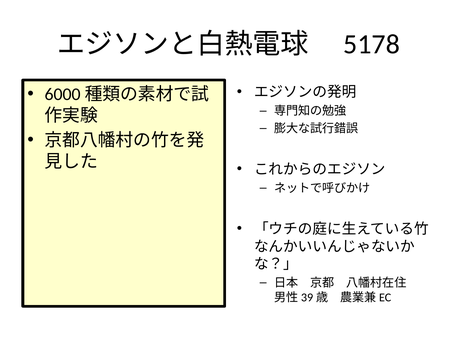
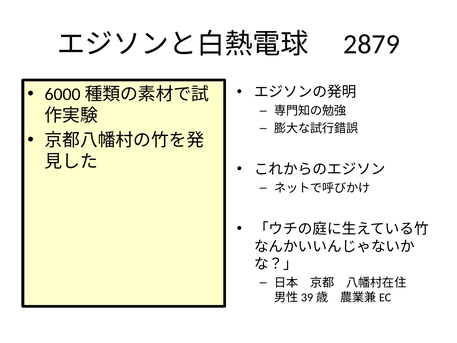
5178: 5178 -> 2879
